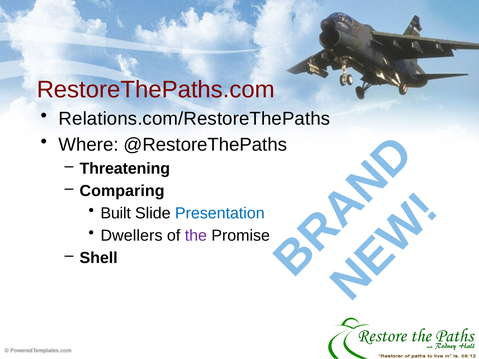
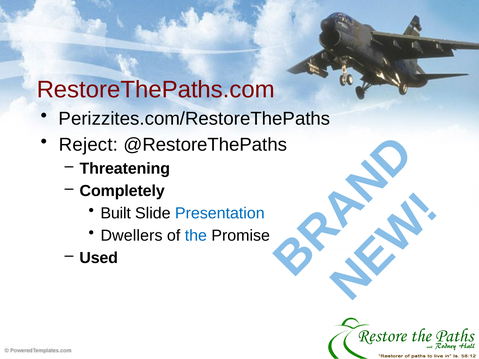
Relations.com/RestoreThePaths: Relations.com/RestoreThePaths -> Perizzites.com/RestoreThePaths
Where: Where -> Reject
Comparing: Comparing -> Completely
the colour: purple -> blue
Shell: Shell -> Used
